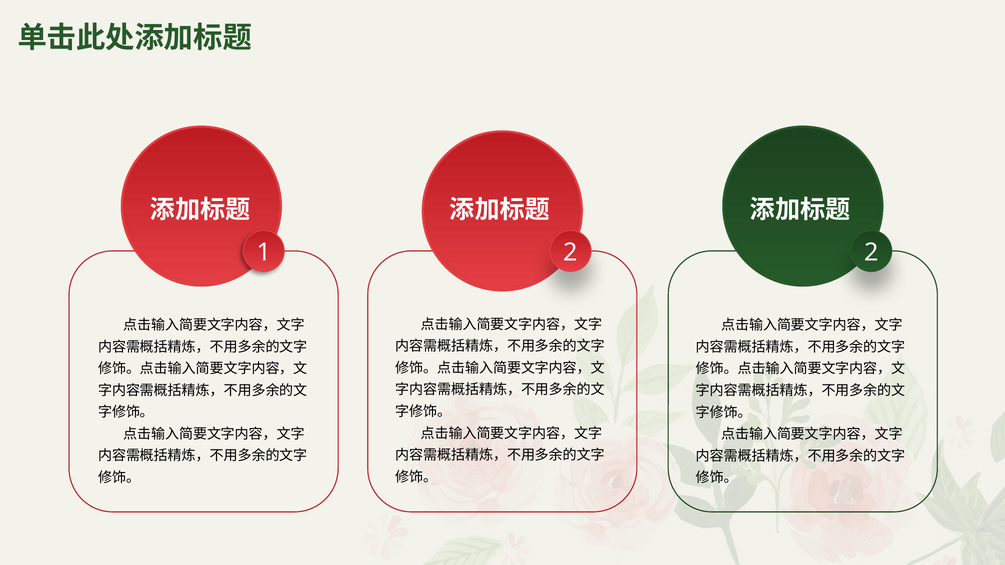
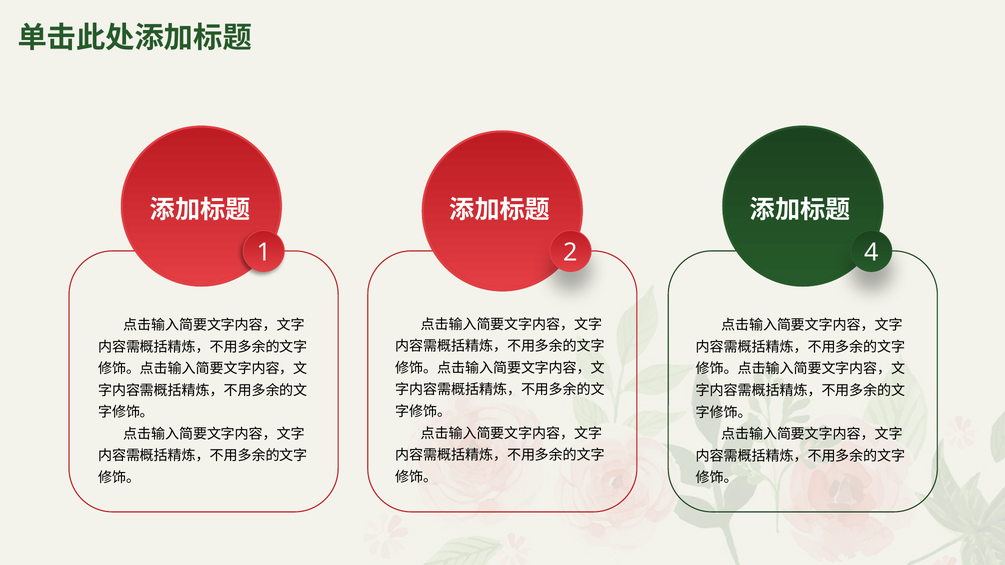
2 2: 2 -> 4
